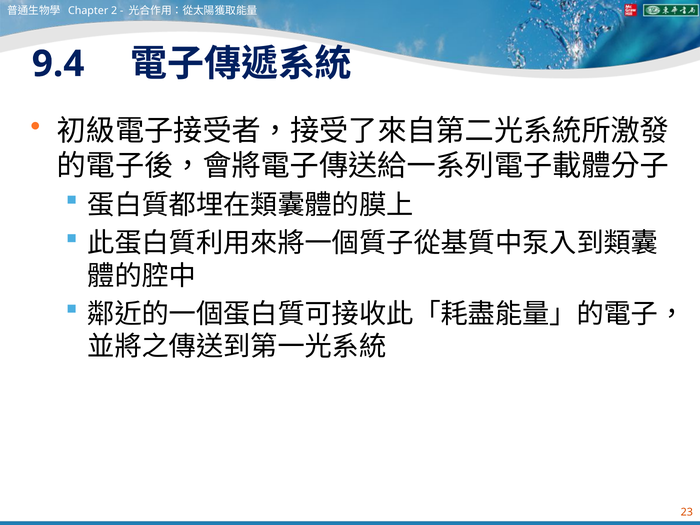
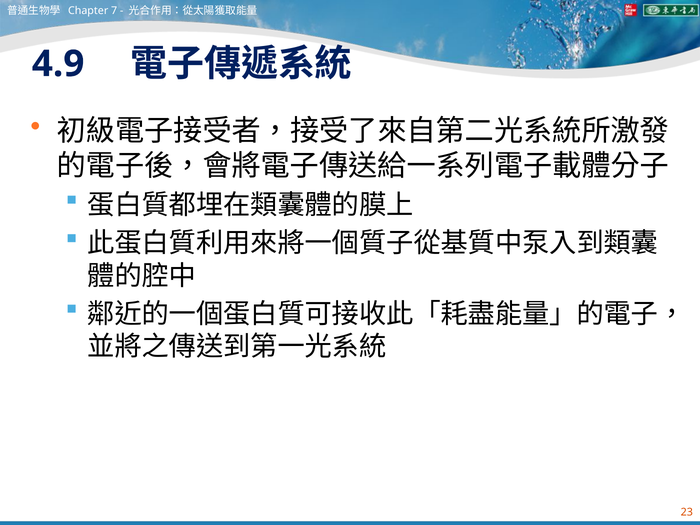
2: 2 -> 7
9.4: 9.4 -> 4.9
